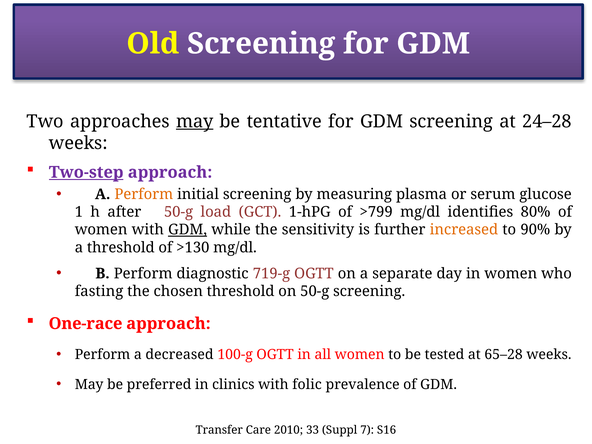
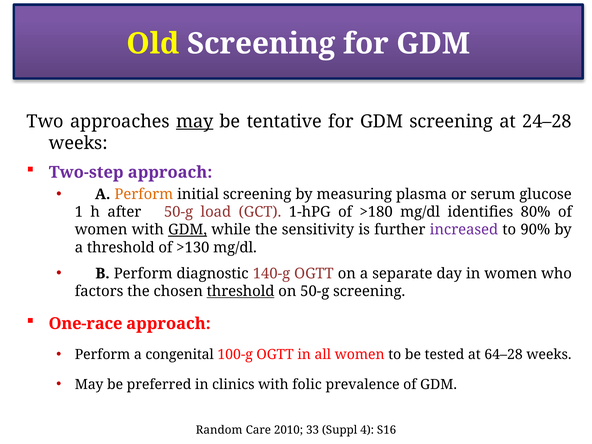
Two-step underline: present -> none
>799: >799 -> >180
increased colour: orange -> purple
719-g: 719-g -> 140-g
fasting: fasting -> factors
threshold at (241, 291) underline: none -> present
decreased: decreased -> congenital
65–28: 65–28 -> 64–28
Transfer: Transfer -> Random
7: 7 -> 4
